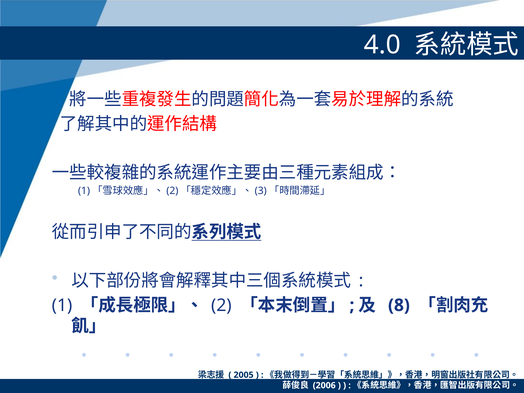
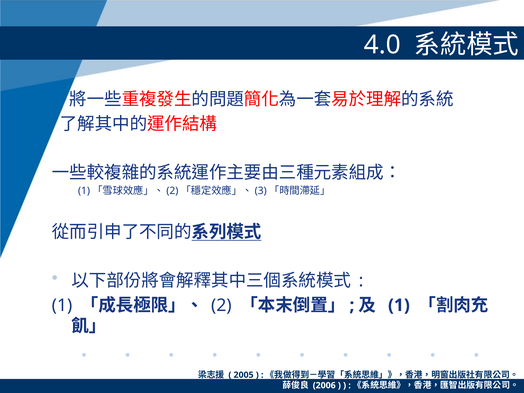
8 at (399, 305): 8 -> 1
